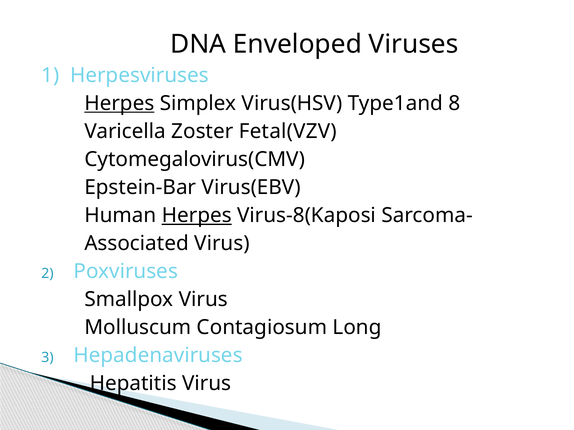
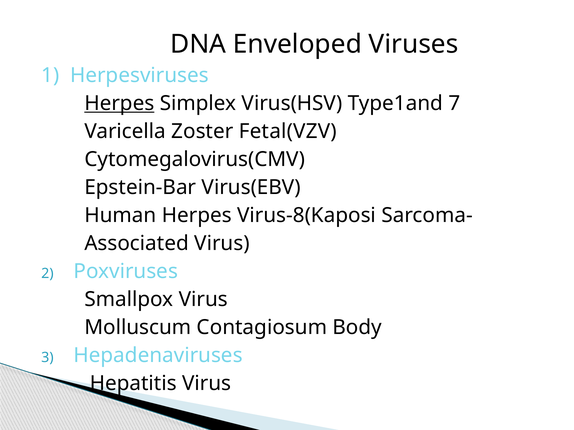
8: 8 -> 7
Herpes at (197, 216) underline: present -> none
Long: Long -> Body
